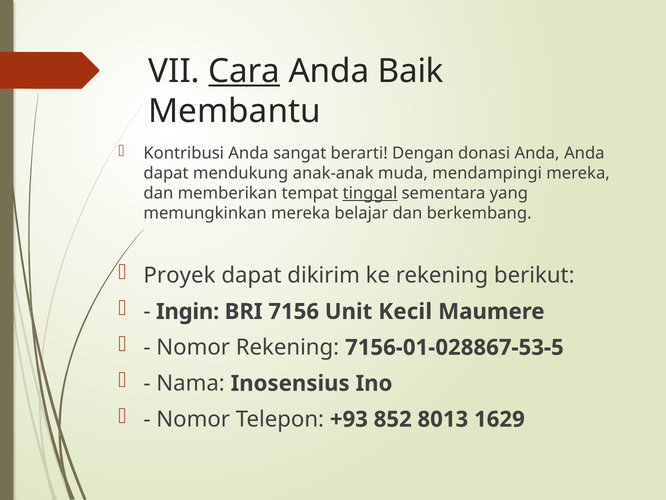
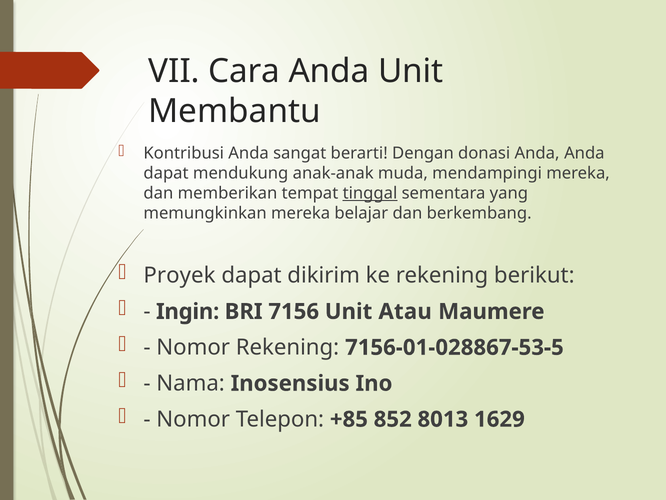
Cara underline: present -> none
Anda Baik: Baik -> Unit
Kecil: Kecil -> Atau
+93: +93 -> +85
